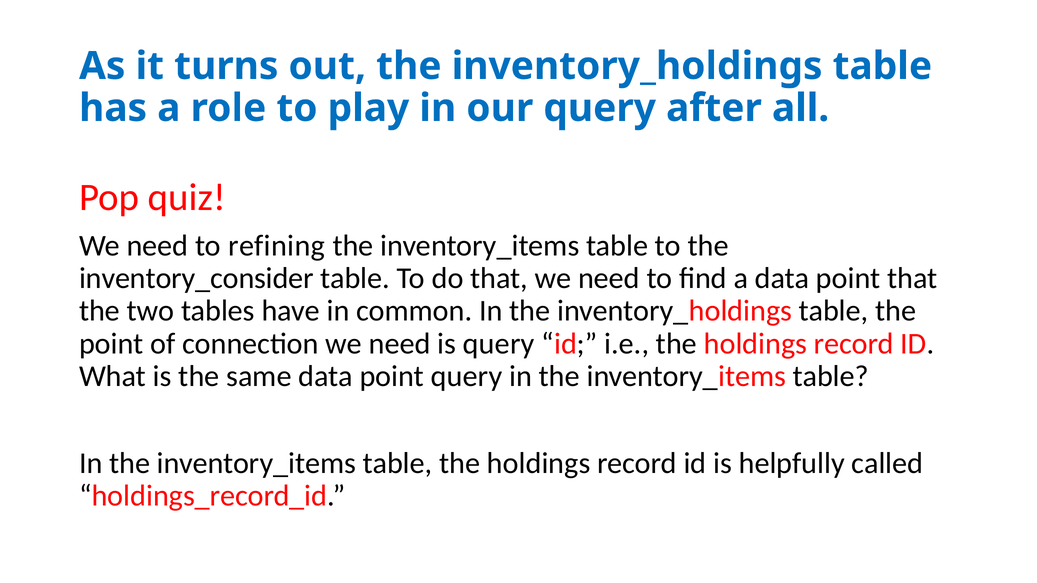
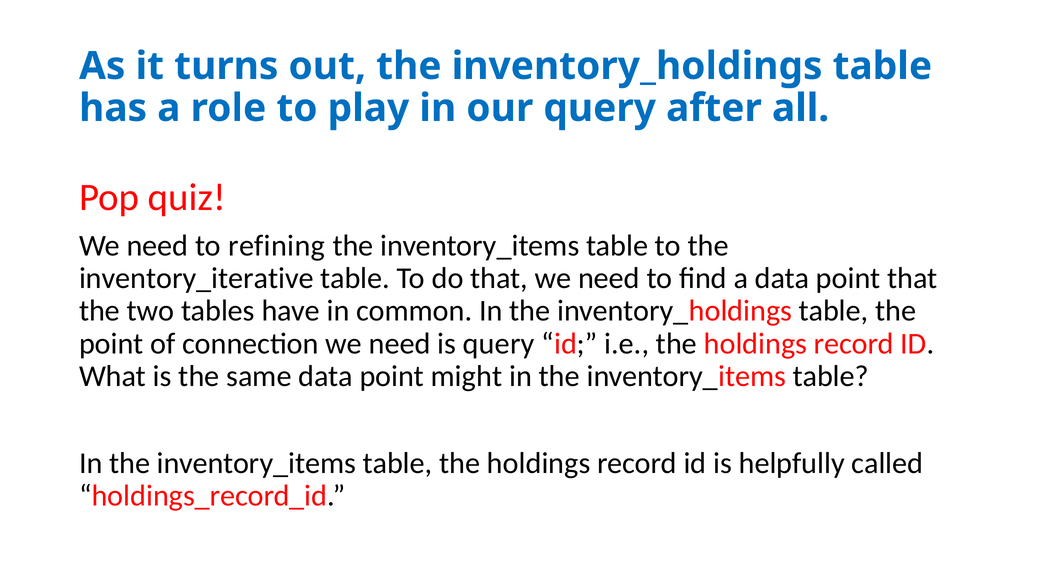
inventory_consider: inventory_consider -> inventory_iterative
point query: query -> might
